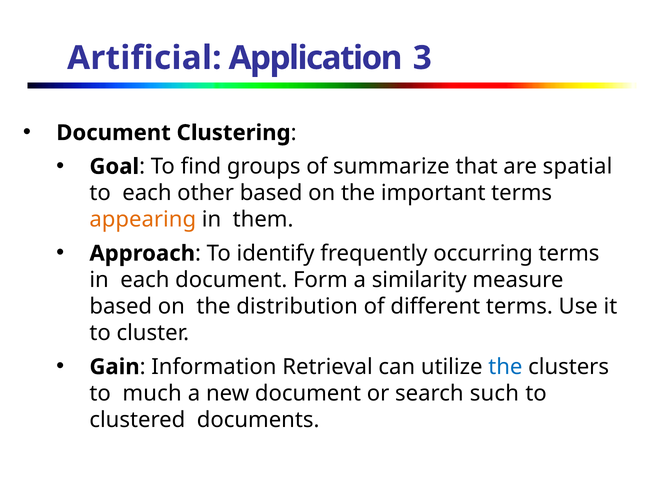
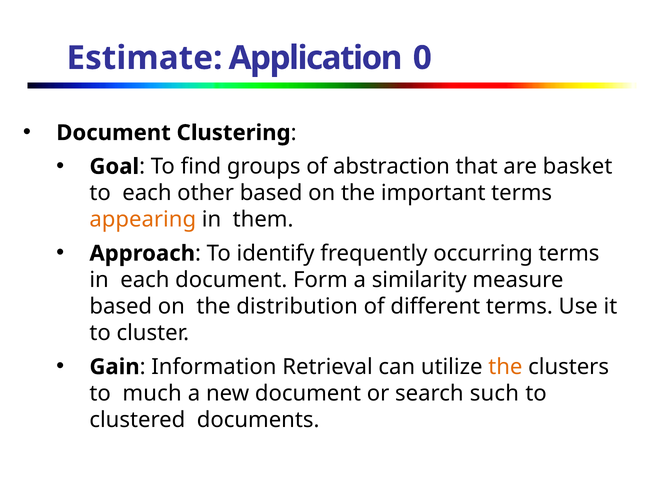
Artificial: Artificial -> Estimate
3: 3 -> 0
summarize: summarize -> abstraction
spatial: spatial -> basket
the at (505, 367) colour: blue -> orange
